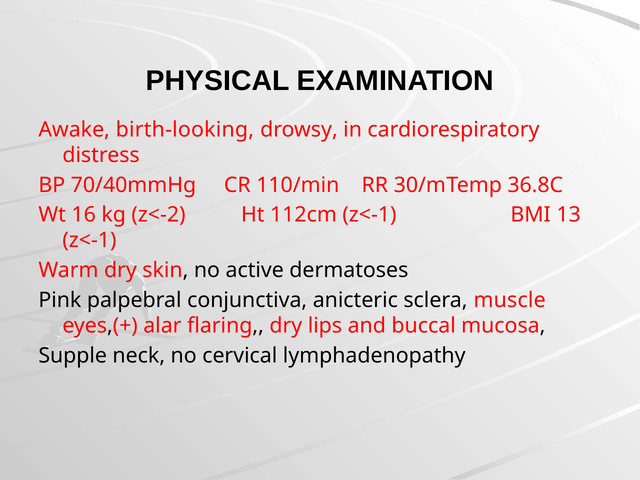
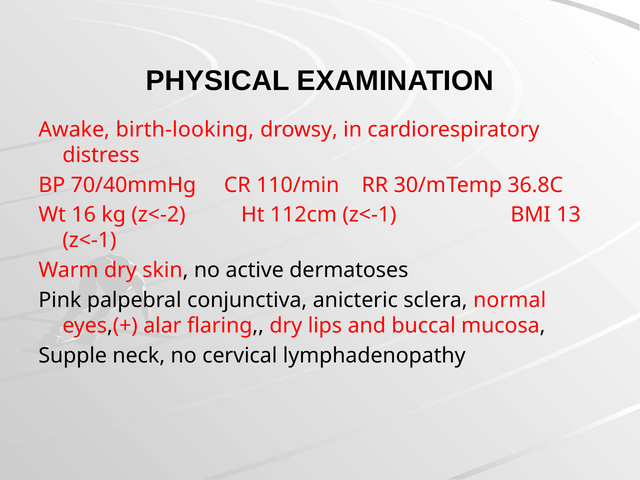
muscle: muscle -> normal
